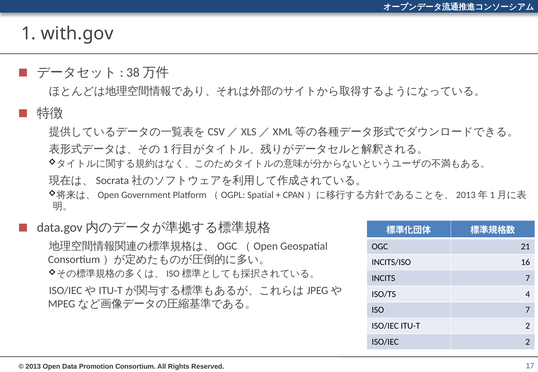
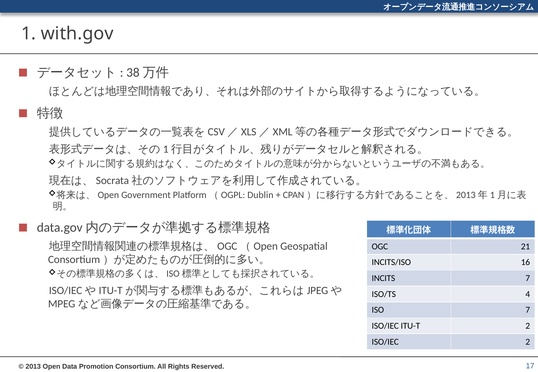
Spatial: Spatial -> Dublin
